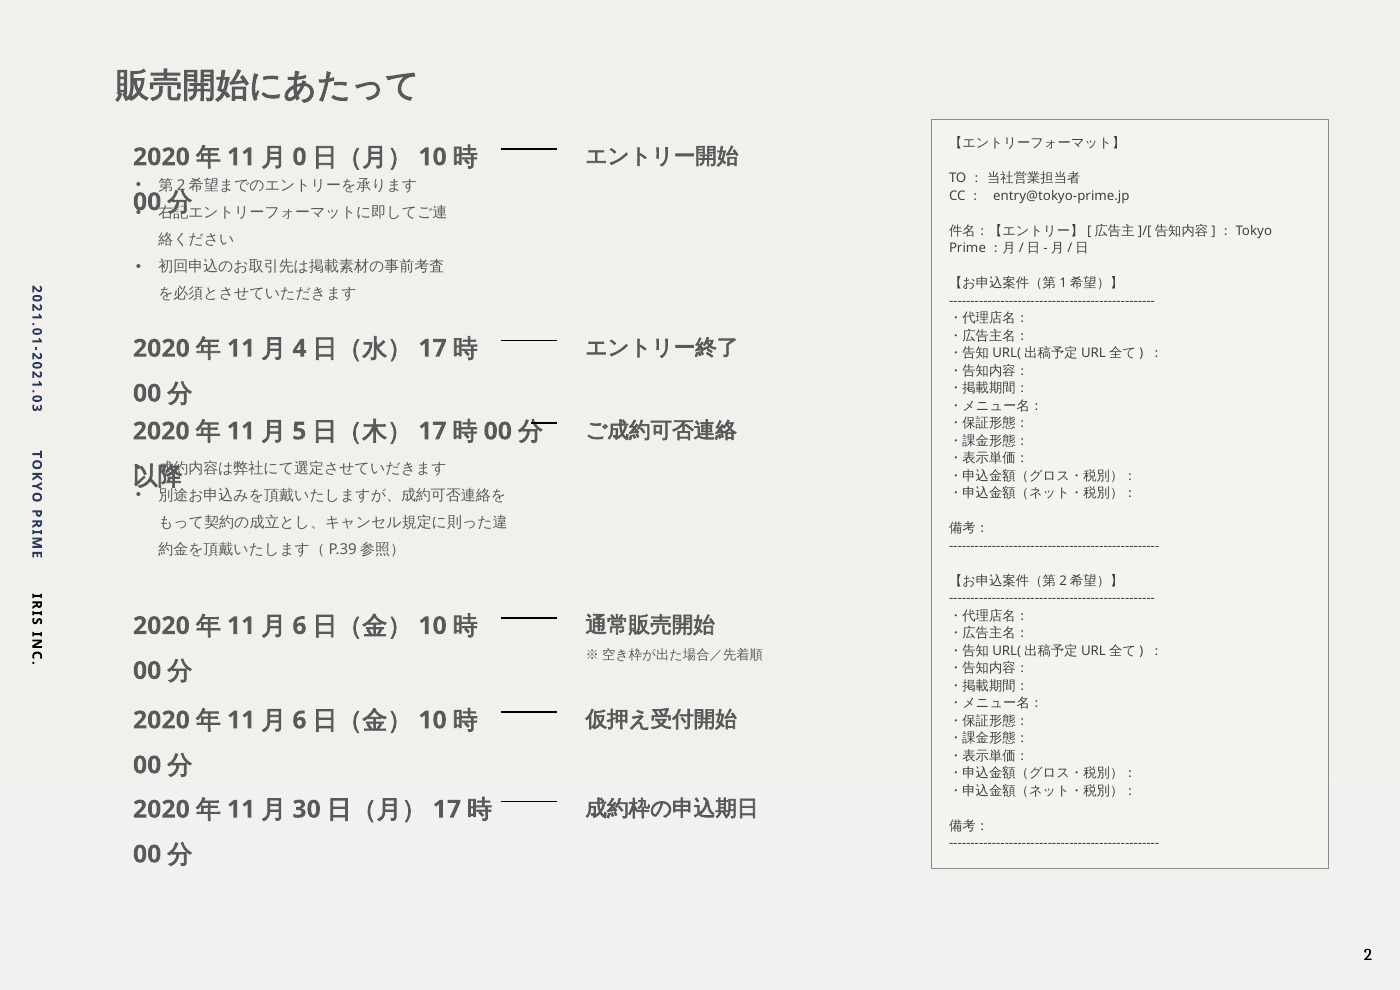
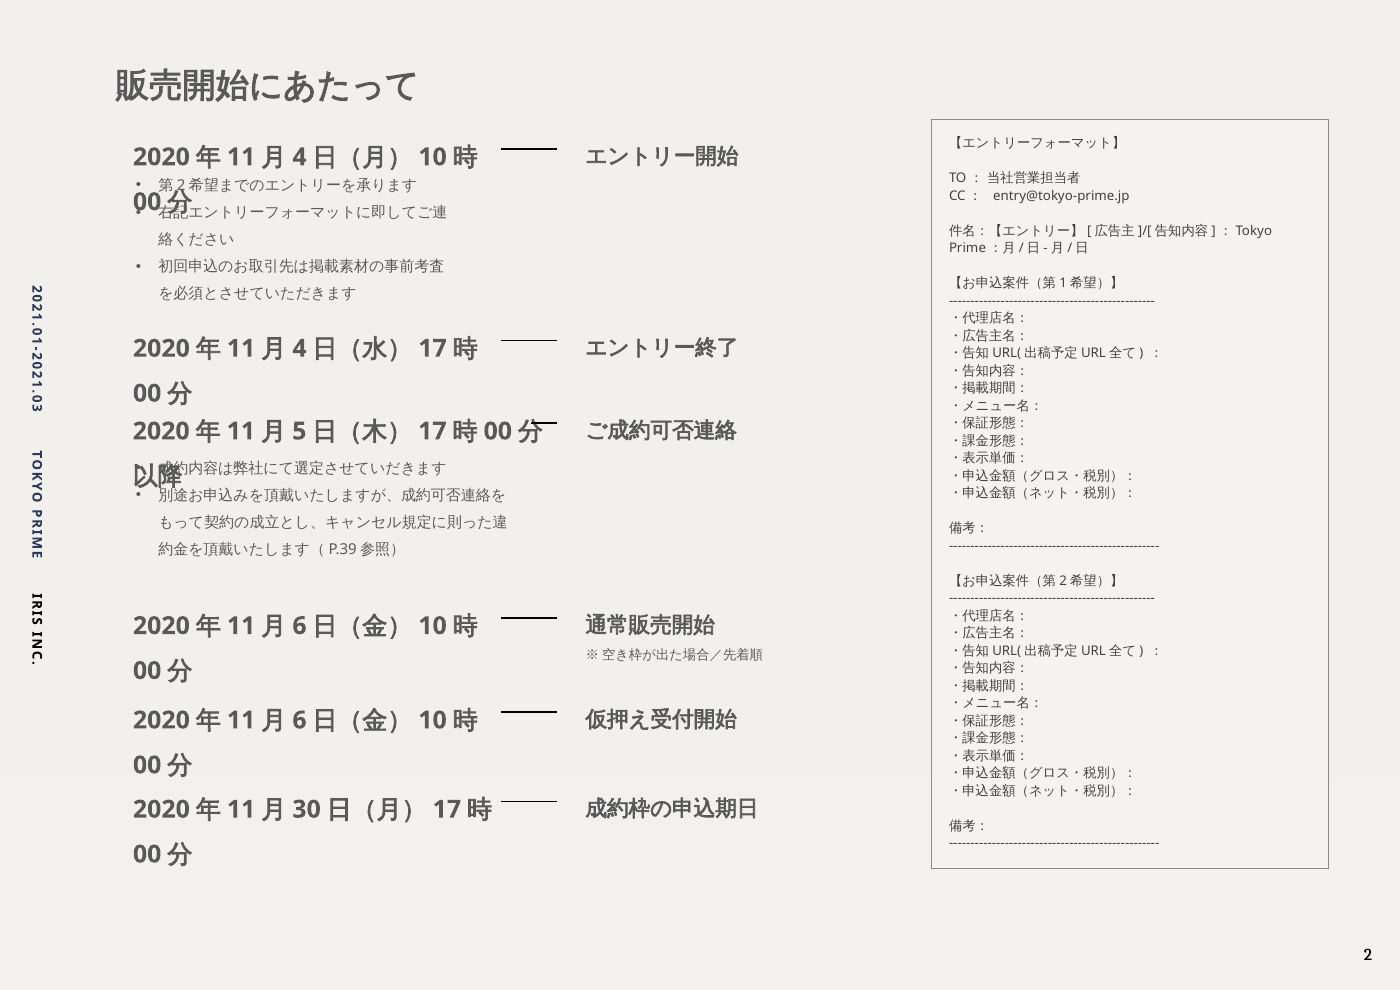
0 at (299, 157): 0 -> 4
